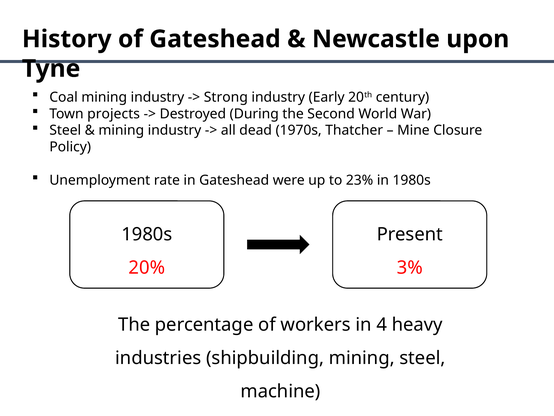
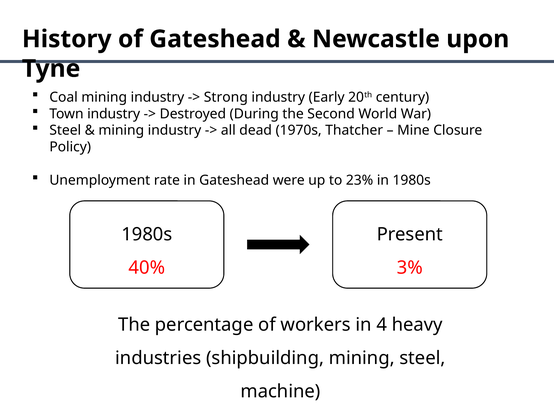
Town projects: projects -> industry
20%: 20% -> 40%
